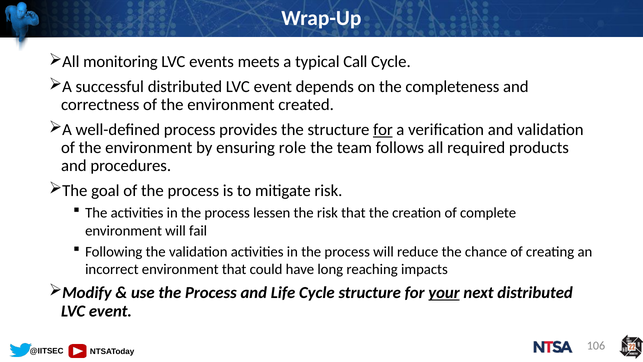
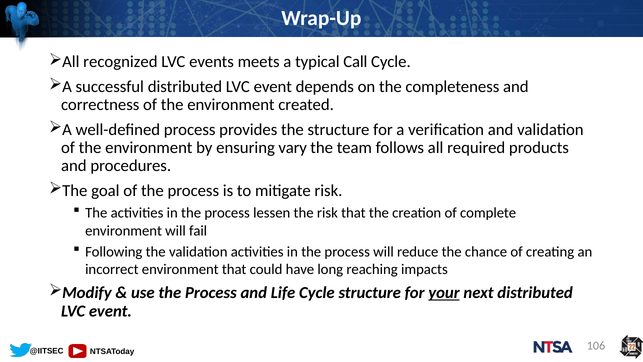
monitoring: monitoring -> recognized
for at (383, 130) underline: present -> none
role: role -> vary
